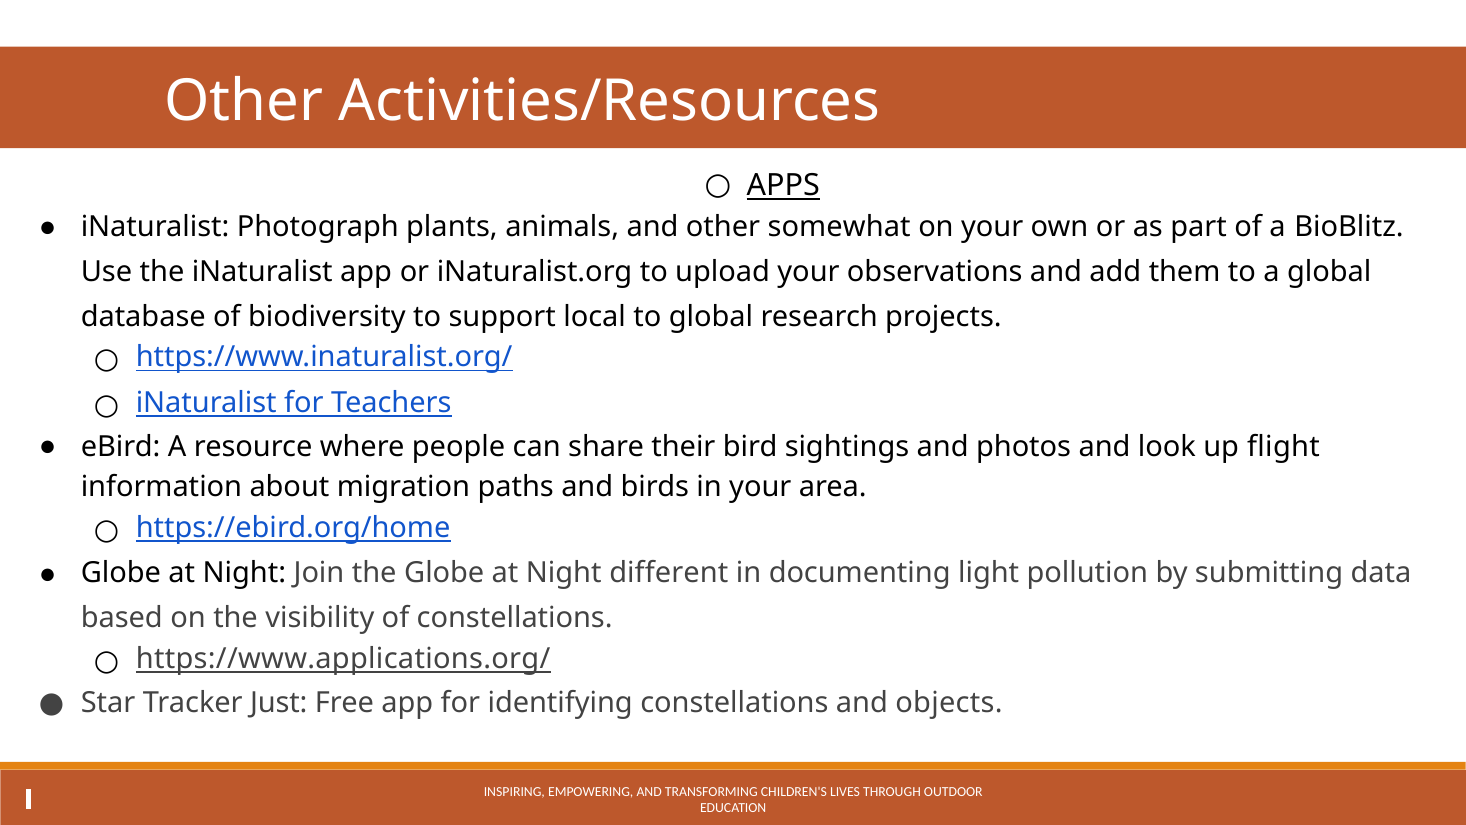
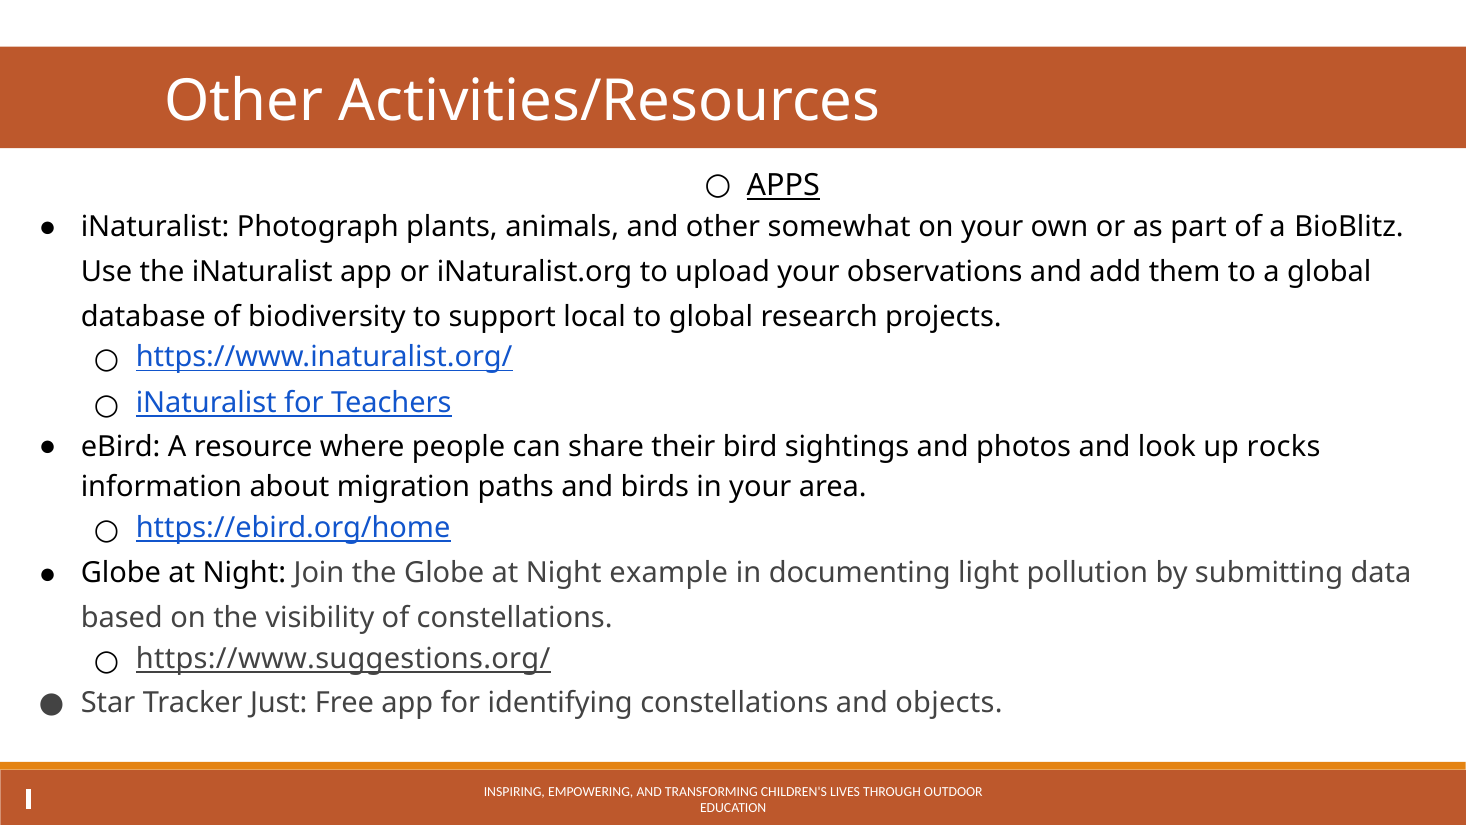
flight: flight -> rocks
different: different -> example
https://www.applications.org/: https://www.applications.org/ -> https://www.suggestions.org/
